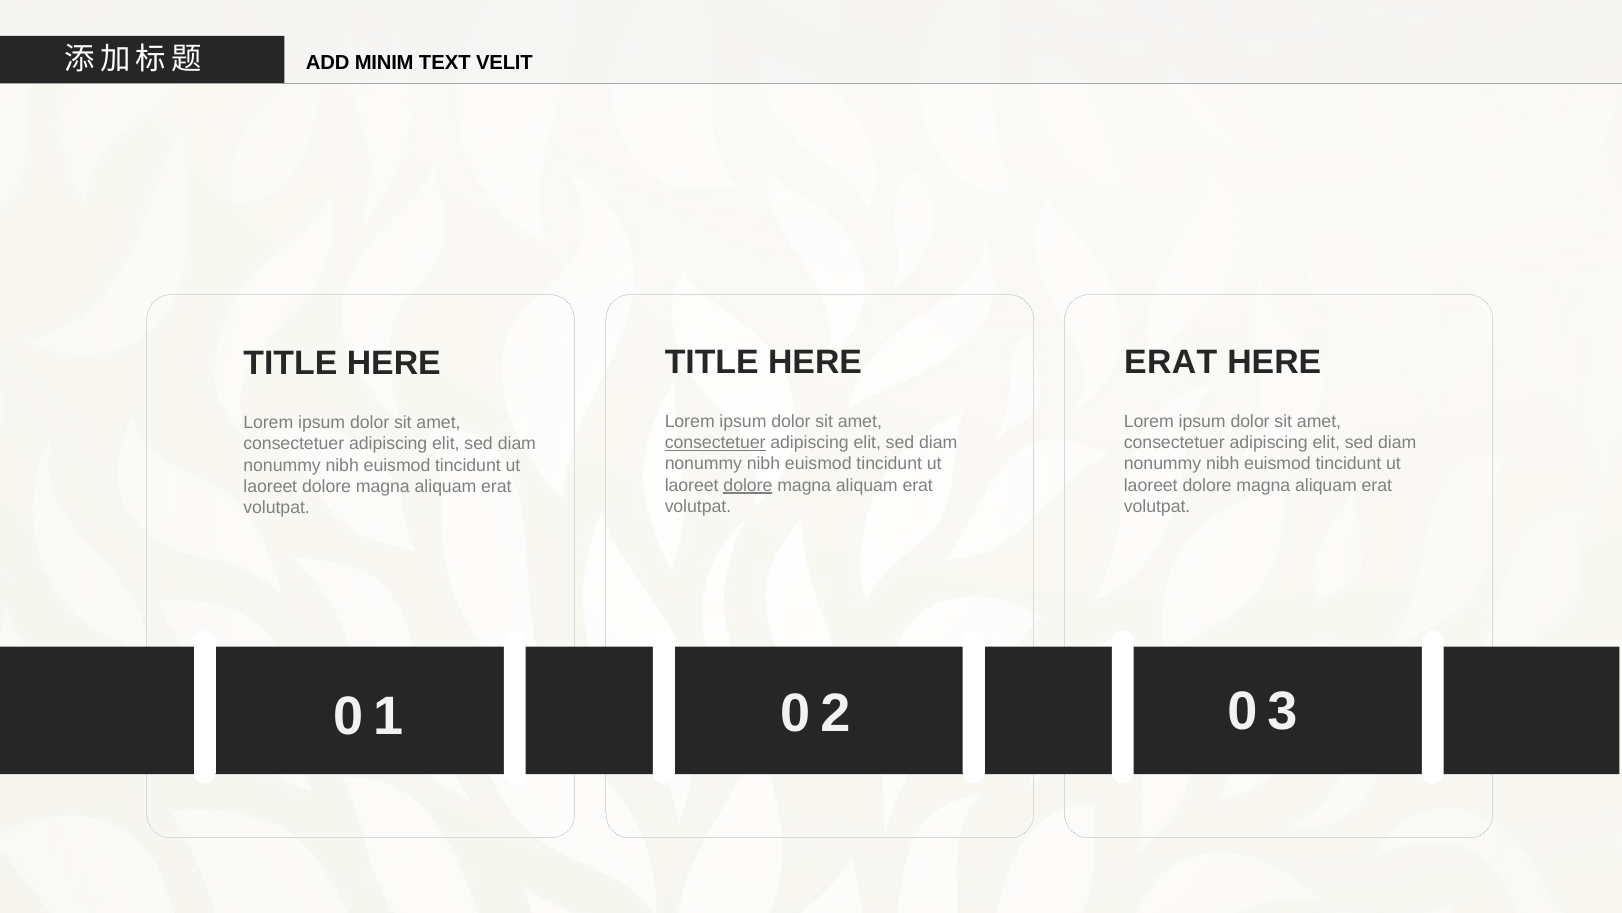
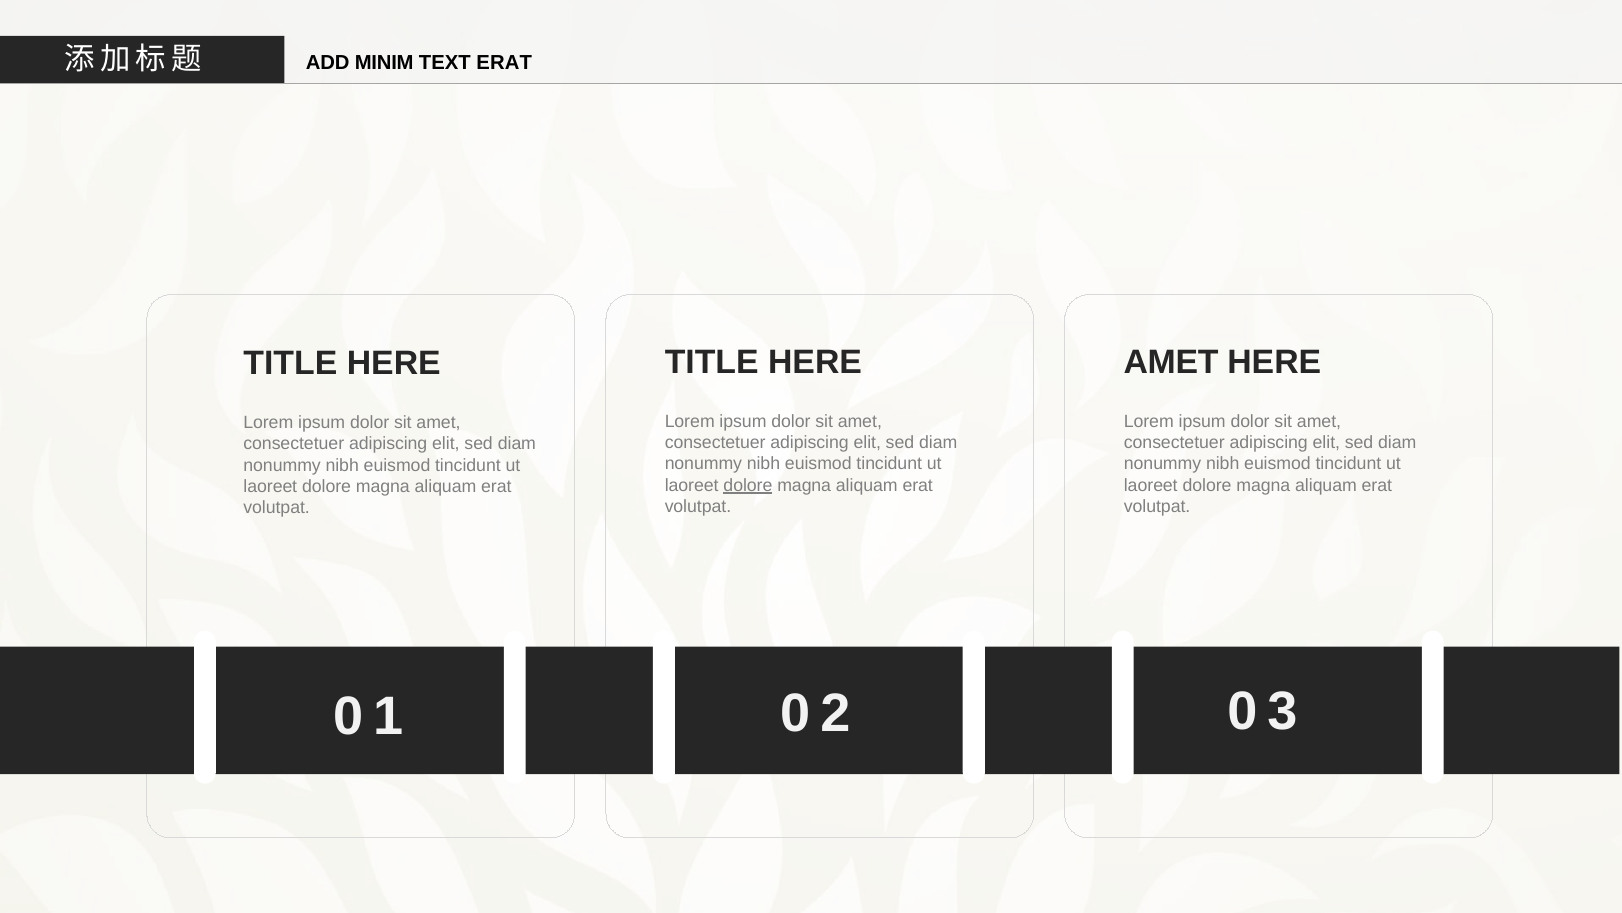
TEXT VELIT: VELIT -> ERAT
ERAT at (1171, 362): ERAT -> AMET
consectetuer at (715, 443) underline: present -> none
